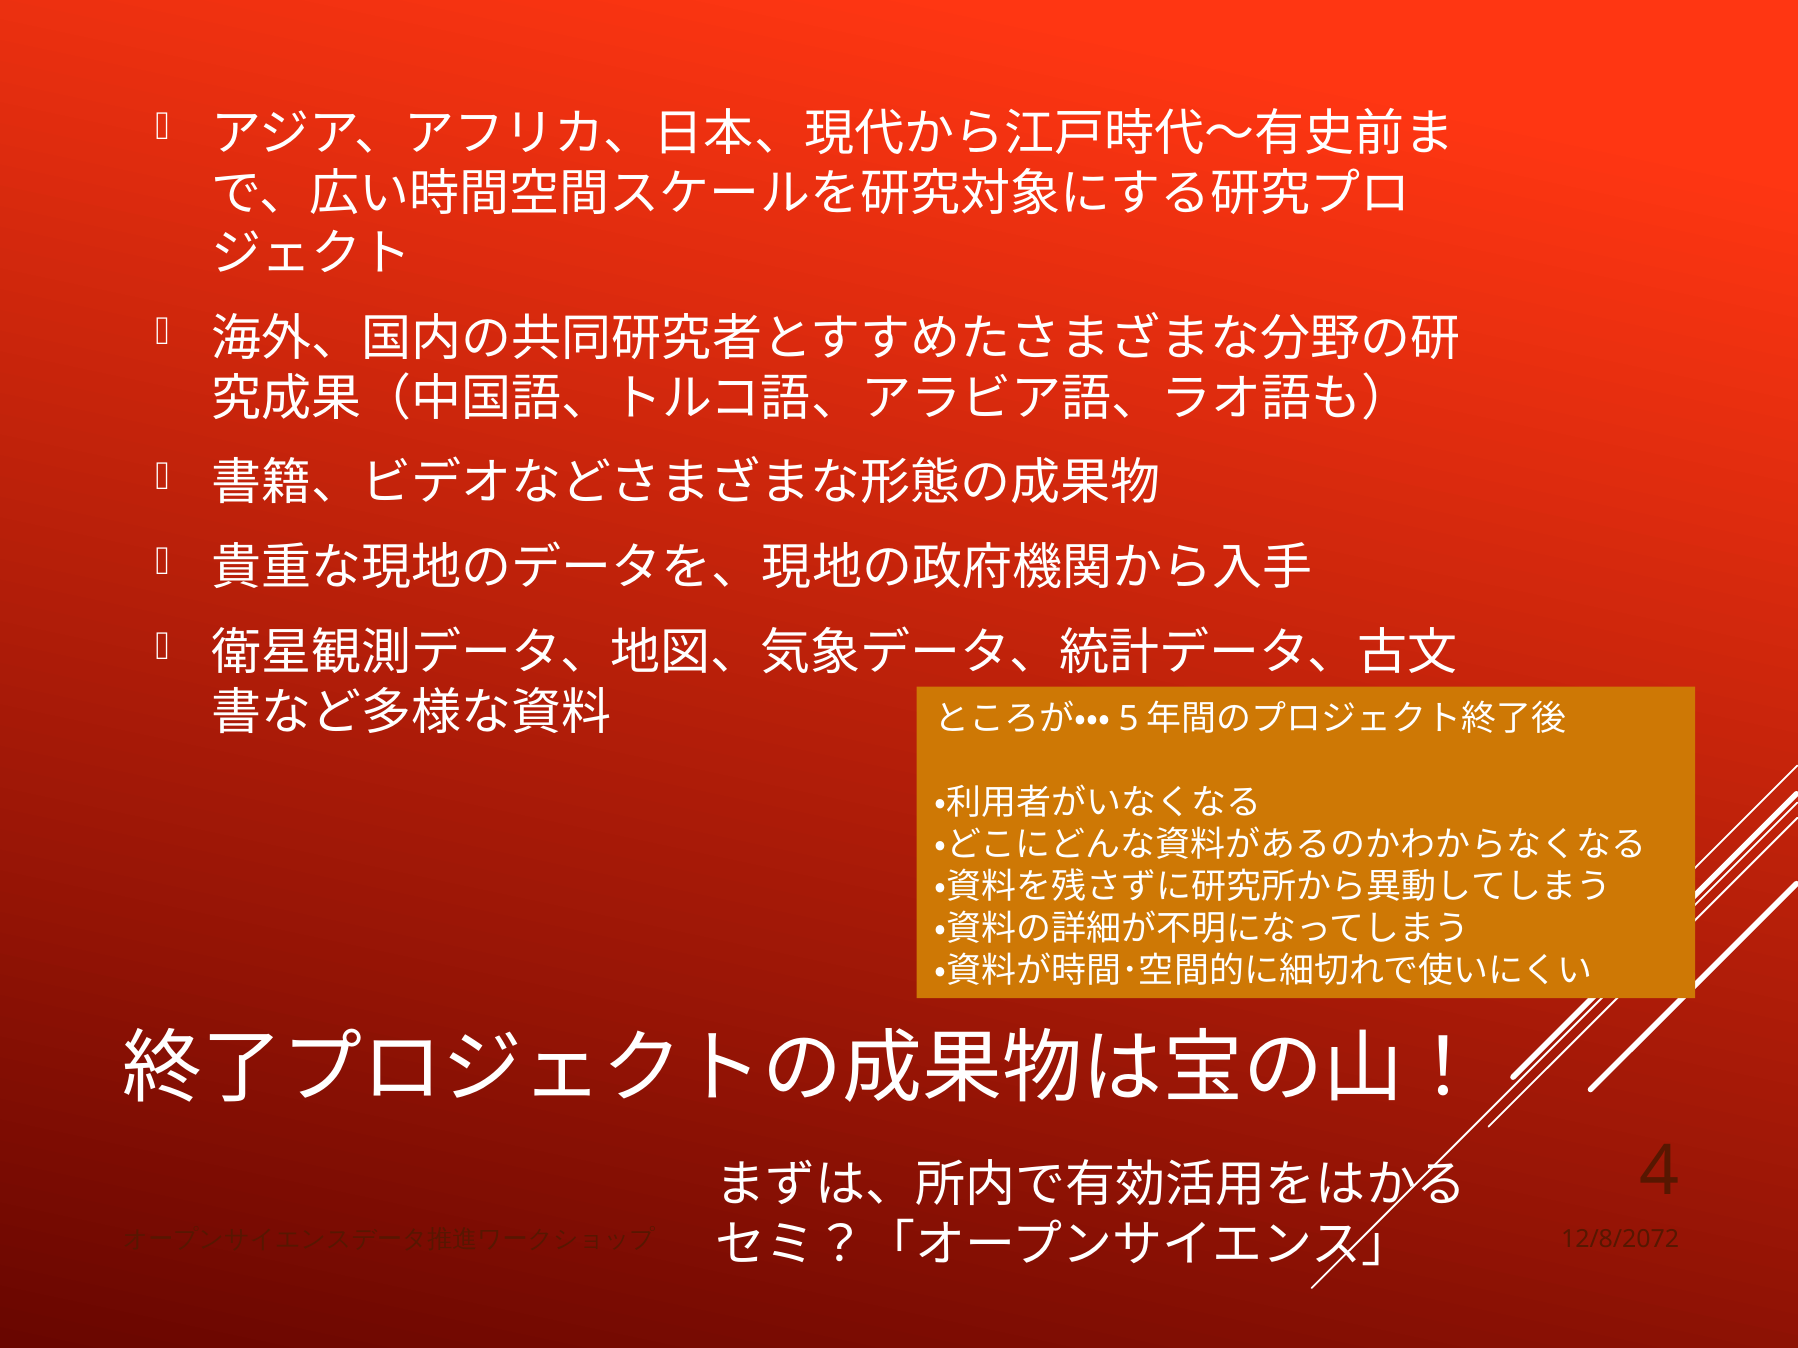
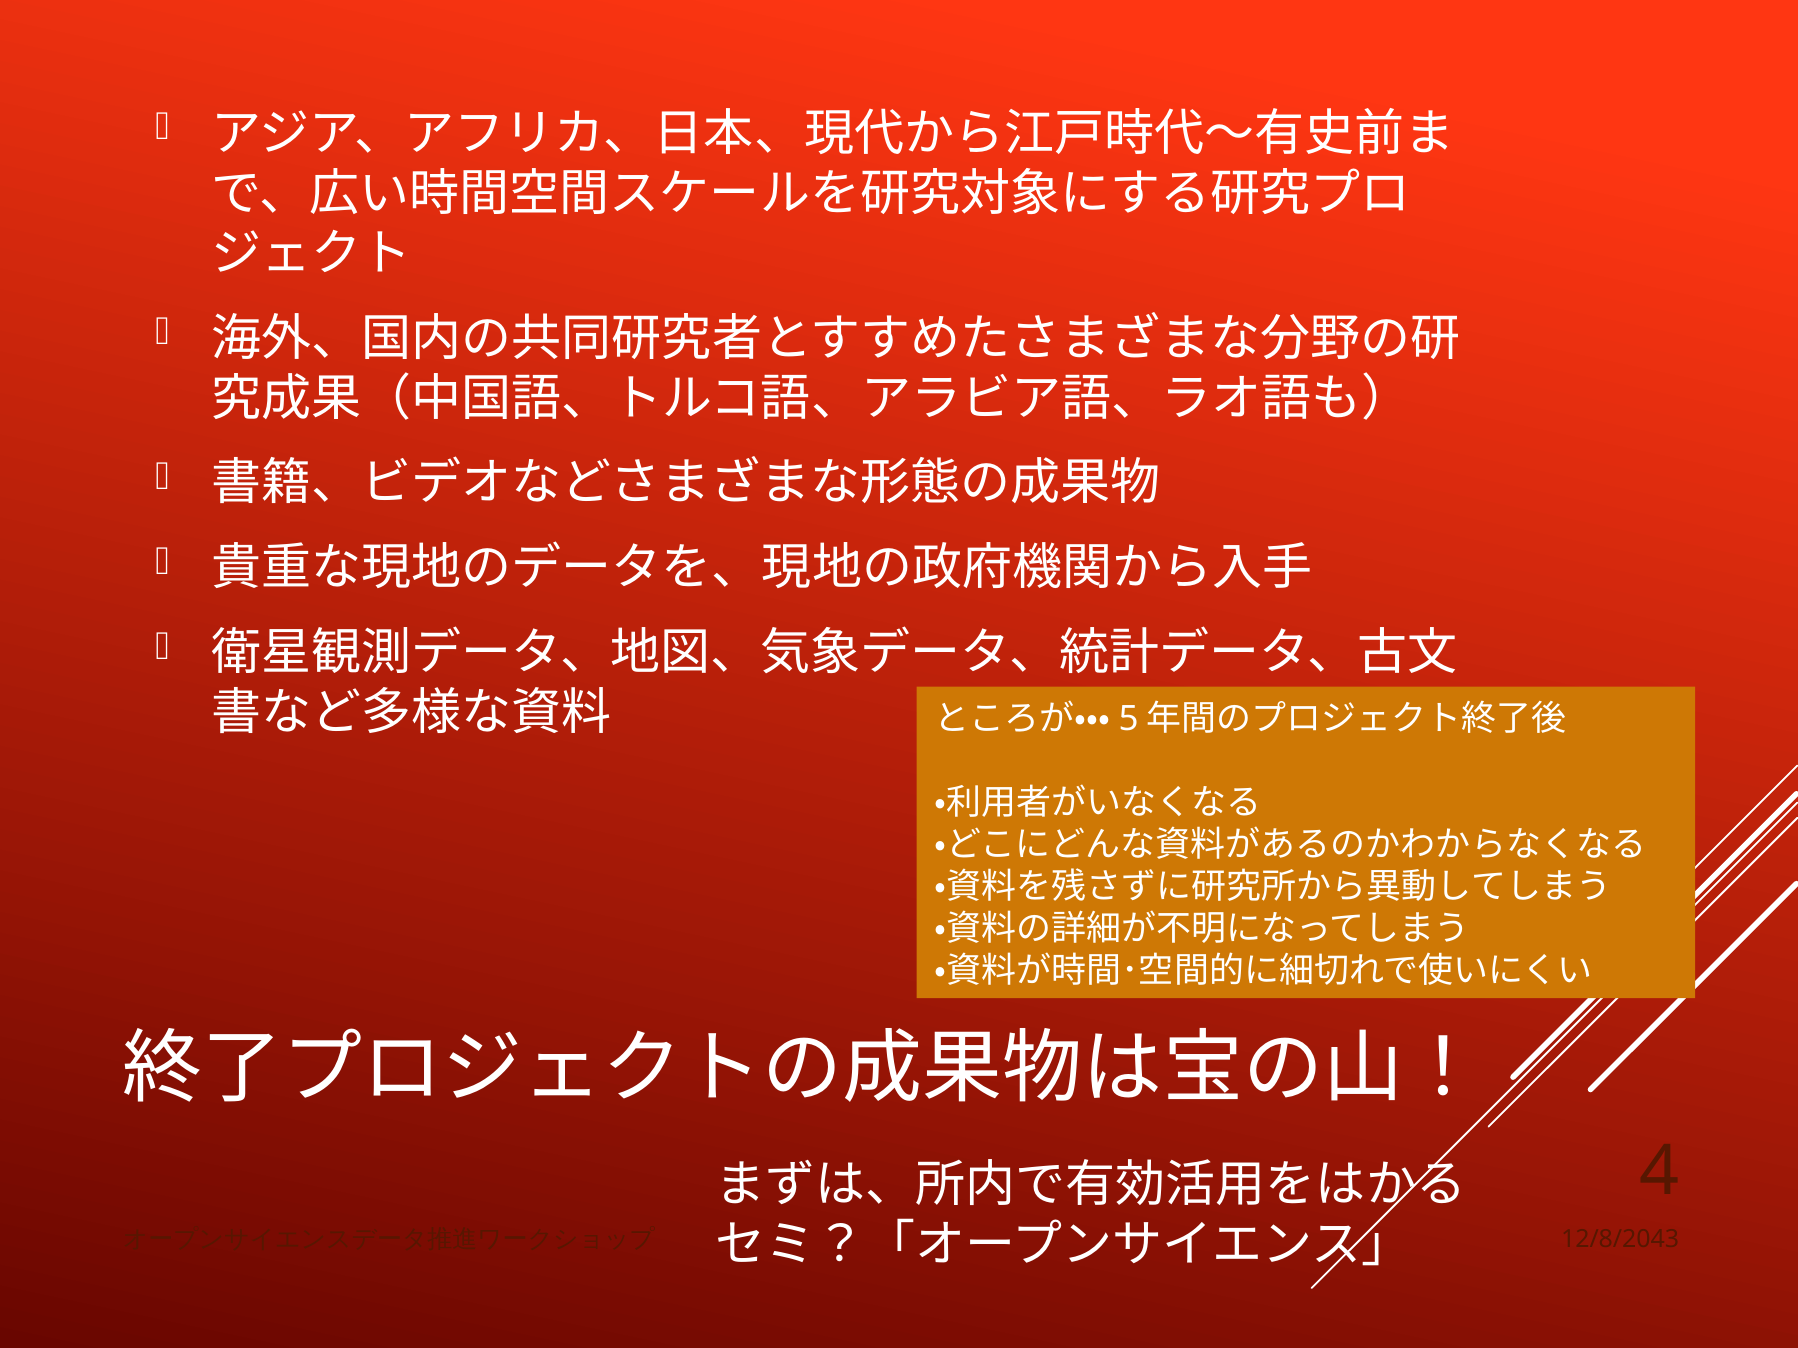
12/8/2072: 12/8/2072 -> 12/8/2043
